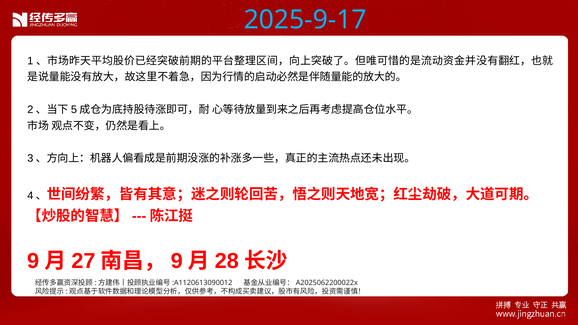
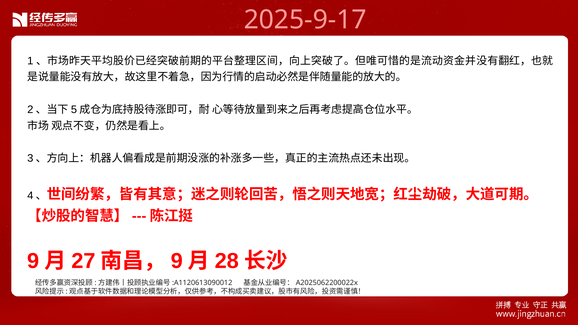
2025-9-17 colour: light blue -> pink
